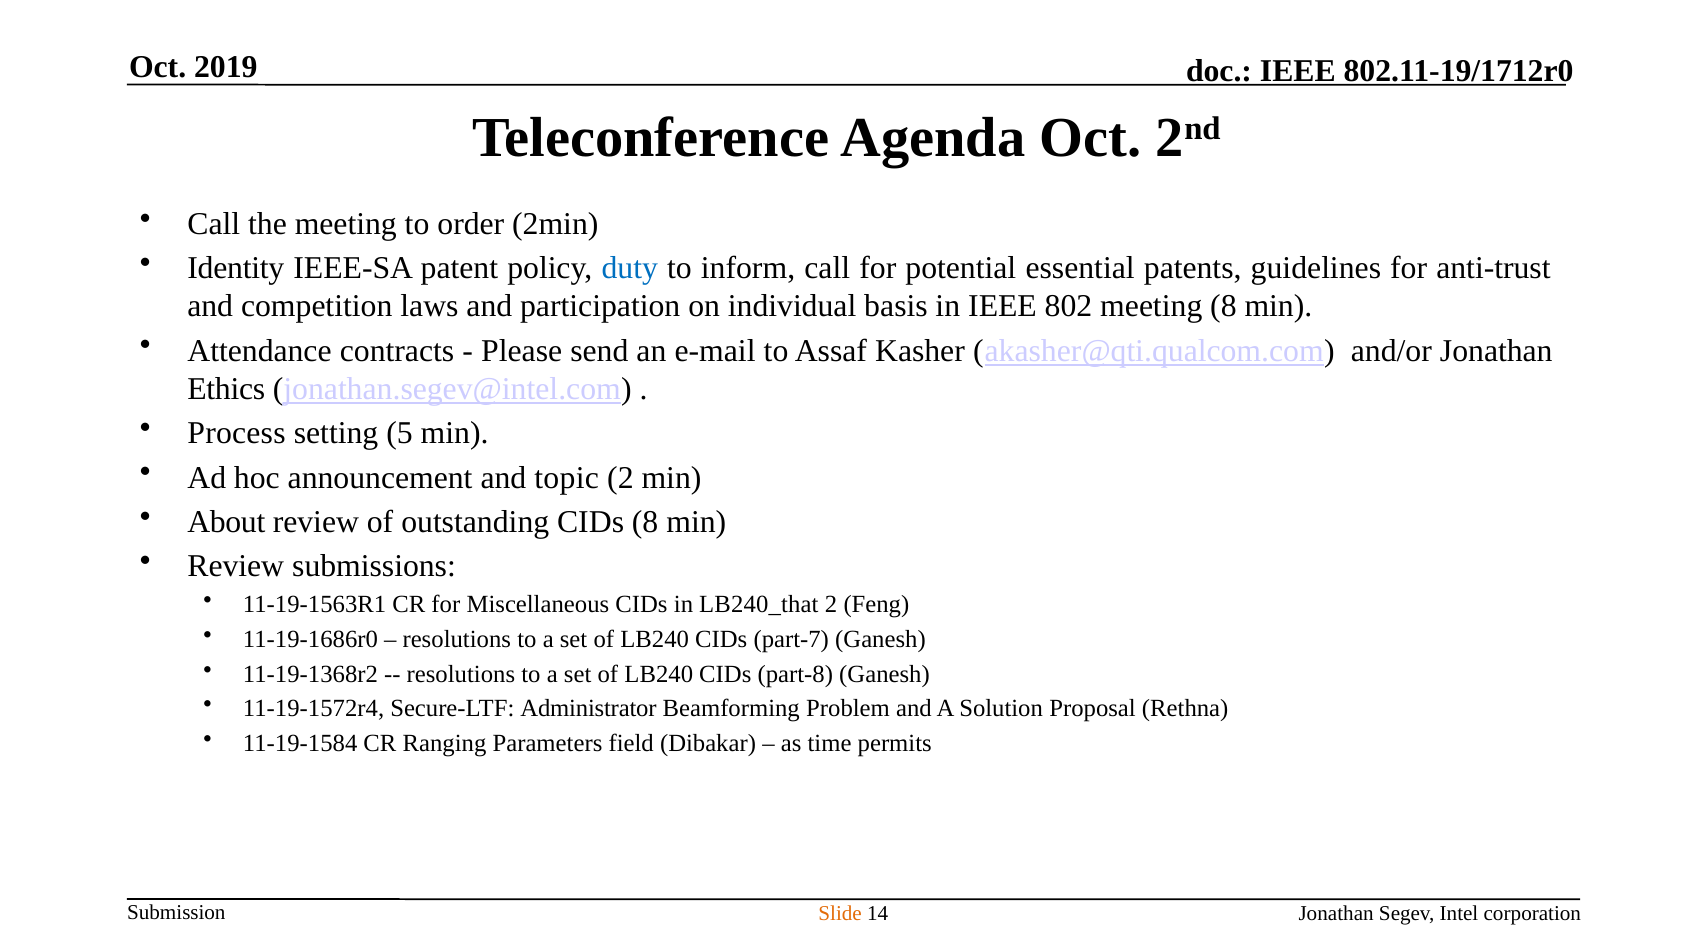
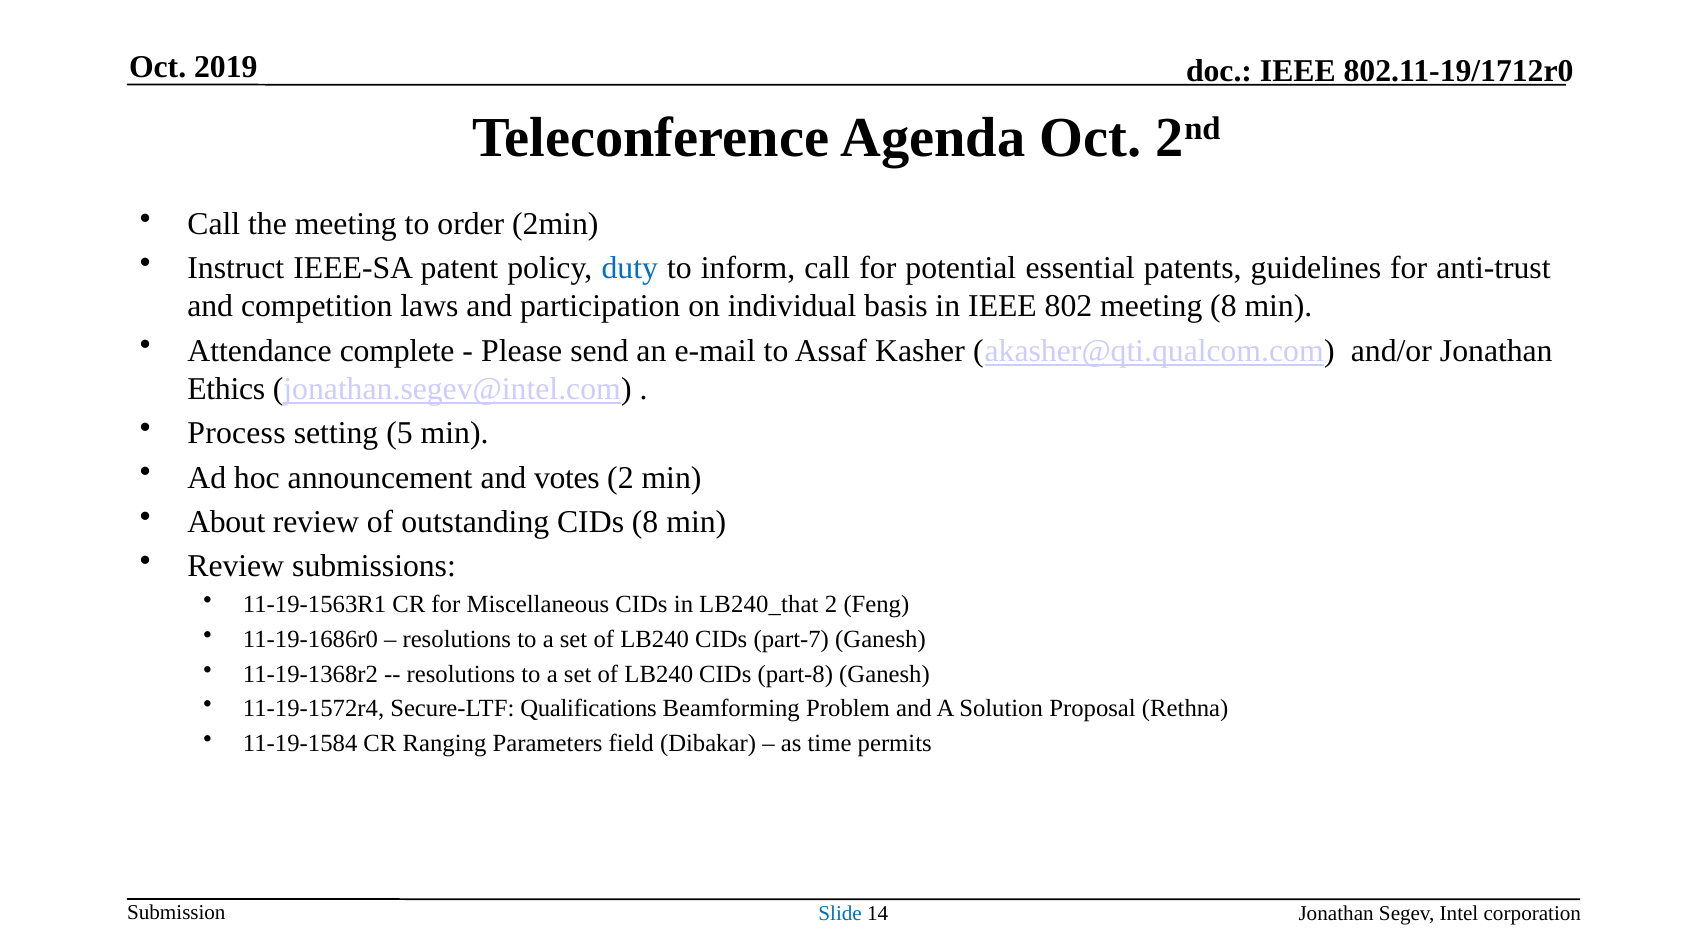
Identity: Identity -> Instruct
contracts: contracts -> complete
topic: topic -> votes
Administrator: Administrator -> Qualifications
Slide colour: orange -> blue
